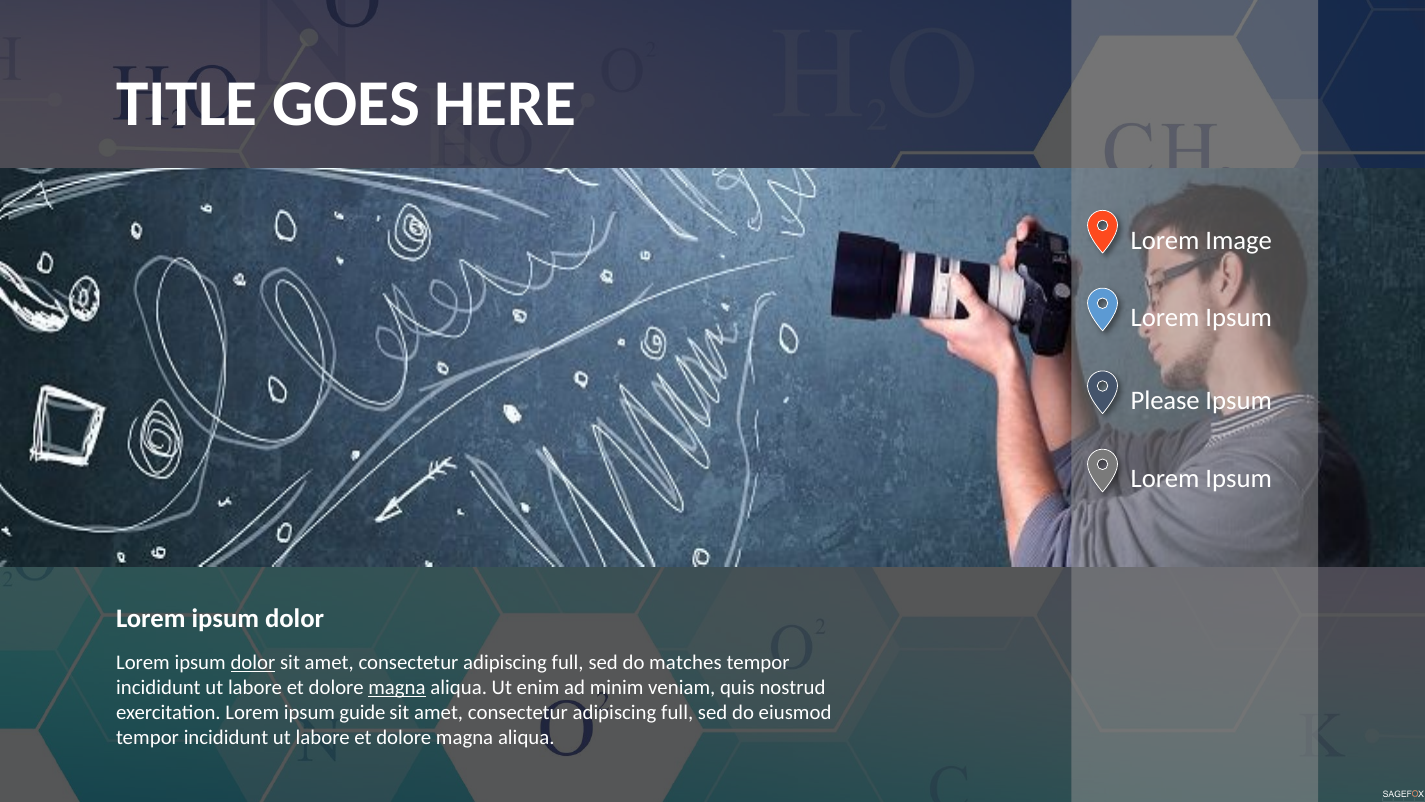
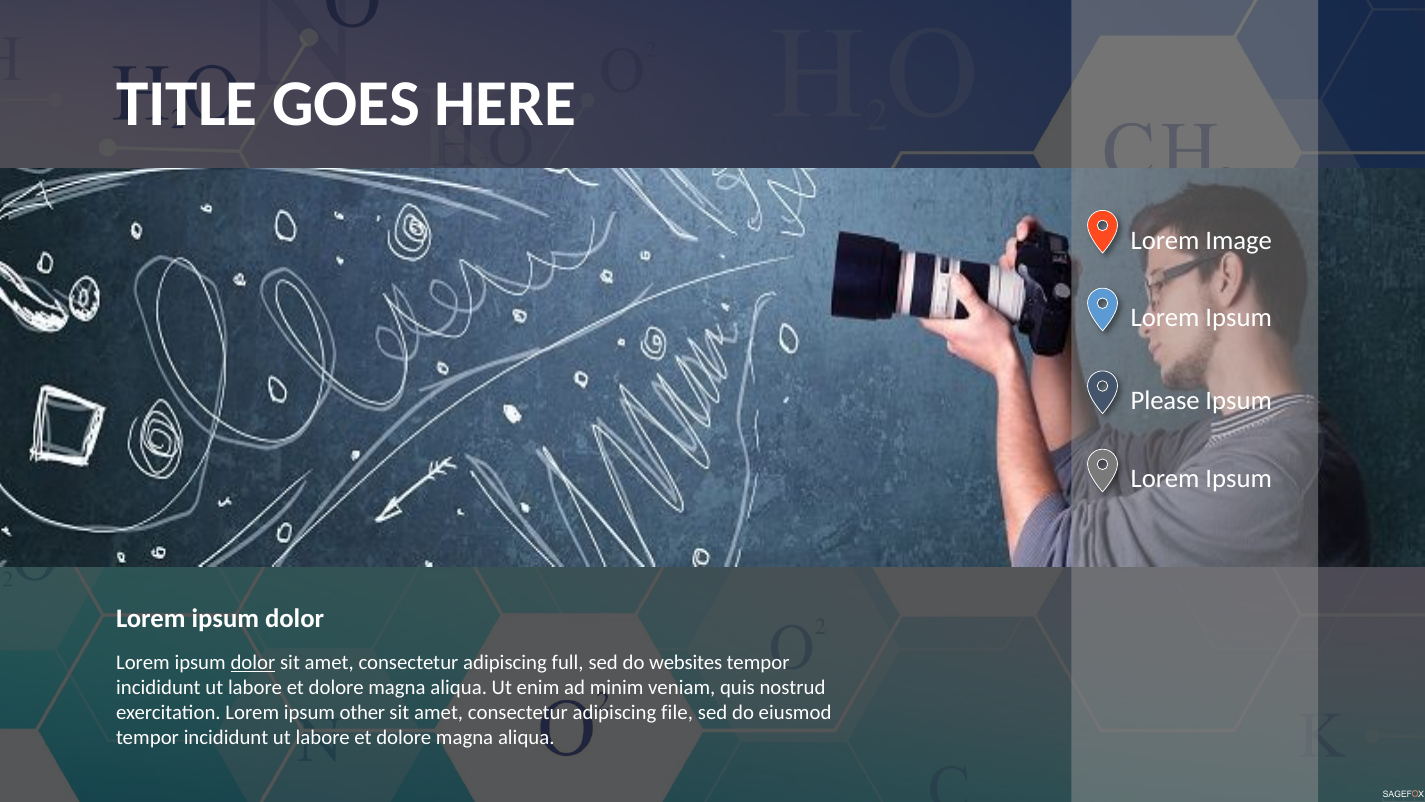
matches: matches -> websites
magna at (397, 687) underline: present -> none
guide: guide -> other
full at (677, 712): full -> file
